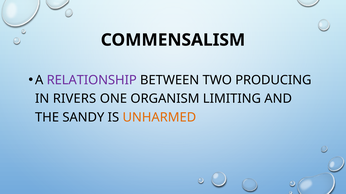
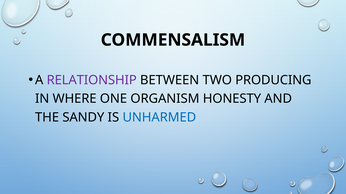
RIVERS: RIVERS -> WHERE
LIMITING: LIMITING -> HONESTY
UNHARMED colour: orange -> blue
